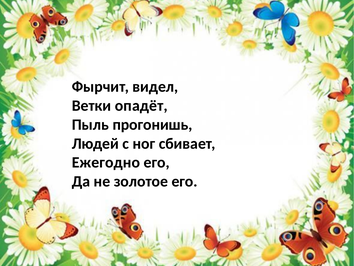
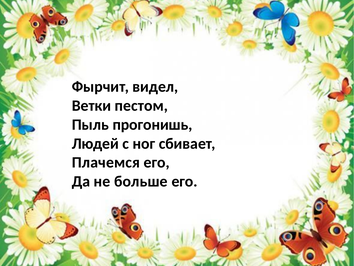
опадёт: опадёт -> пестом
Ежегодно: Ежегодно -> Плачемся
золотое: золотое -> больше
